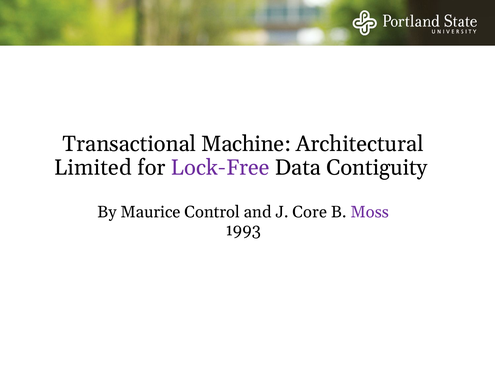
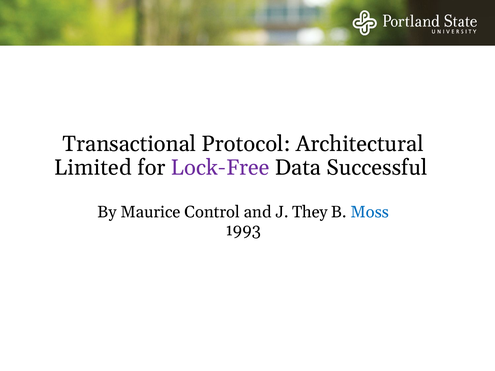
Machine: Machine -> Protocol
Contiguity: Contiguity -> Successful
Core: Core -> They
Moss colour: purple -> blue
